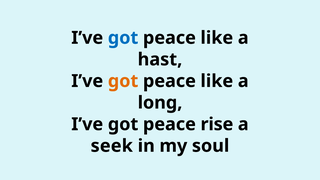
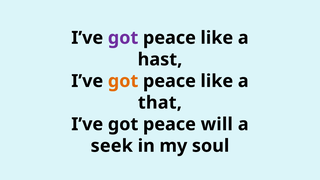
got at (123, 38) colour: blue -> purple
long: long -> that
rise: rise -> will
